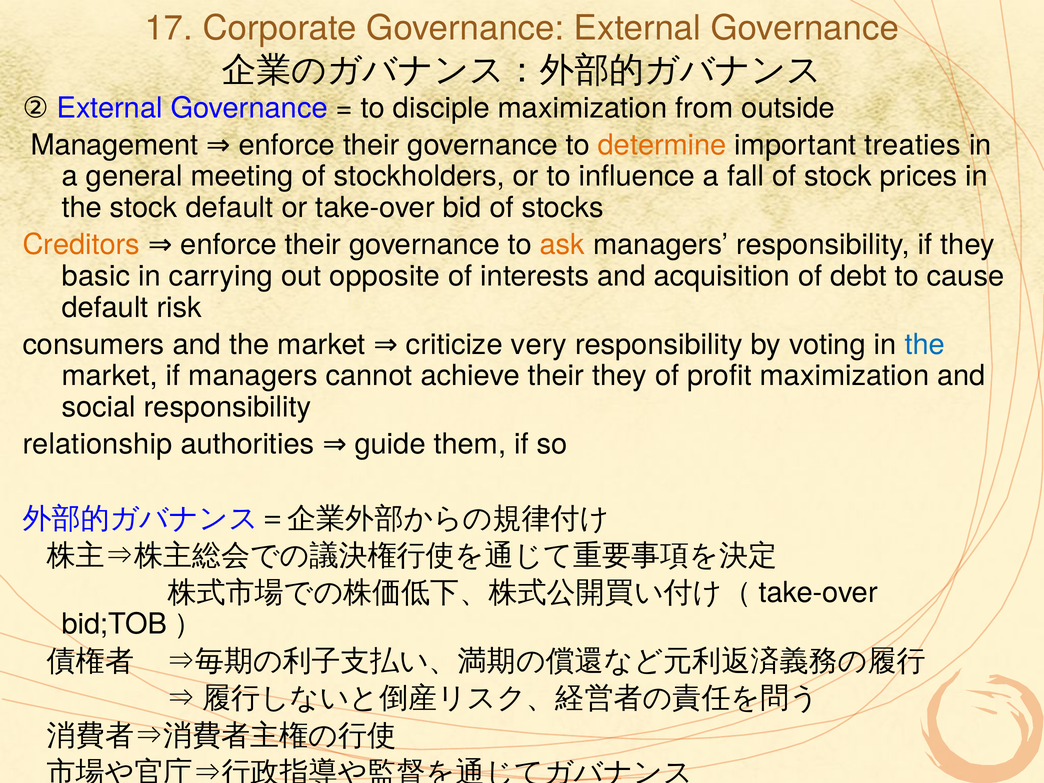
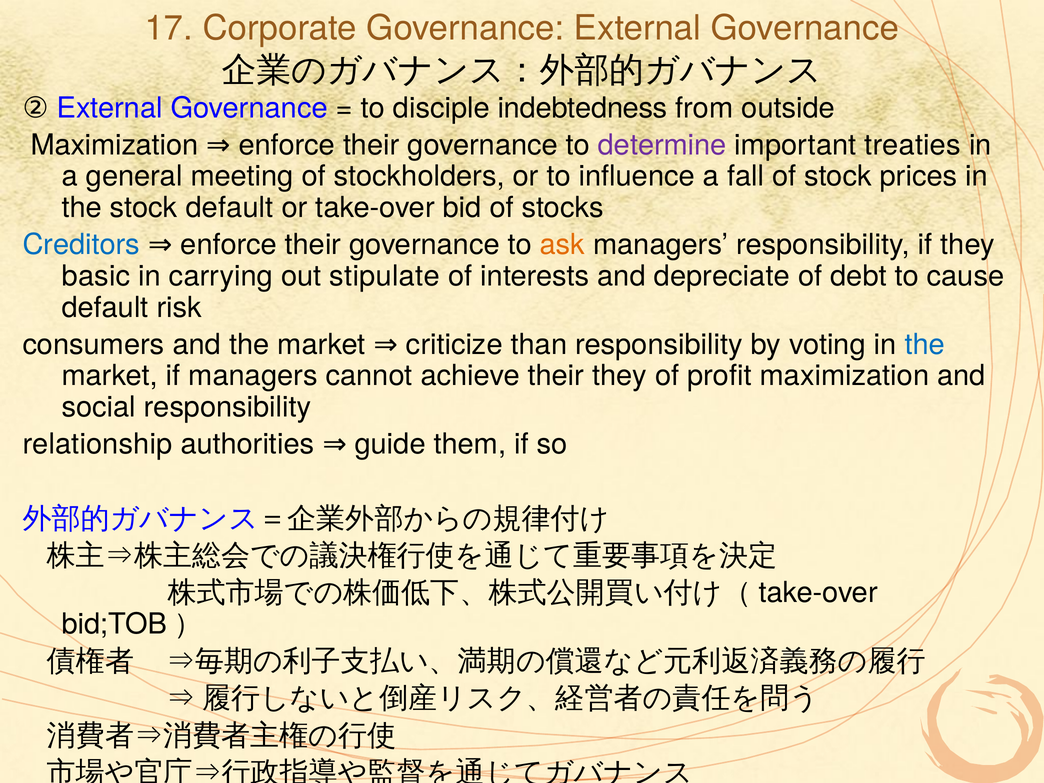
disciple maximization: maximization -> indebtedness
Management at (114, 145): Management -> Maximization
determine colour: orange -> purple
Creditors colour: orange -> blue
opposite: opposite -> stipulate
acquisition: acquisition -> depreciate
very: very -> than
